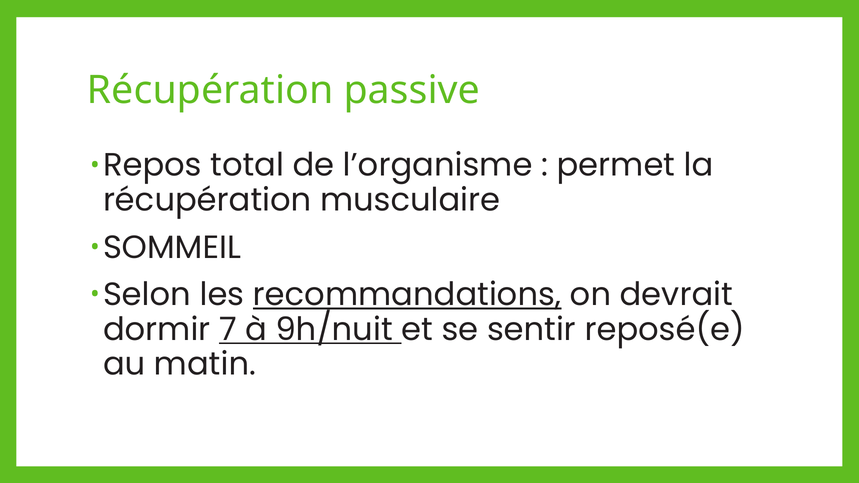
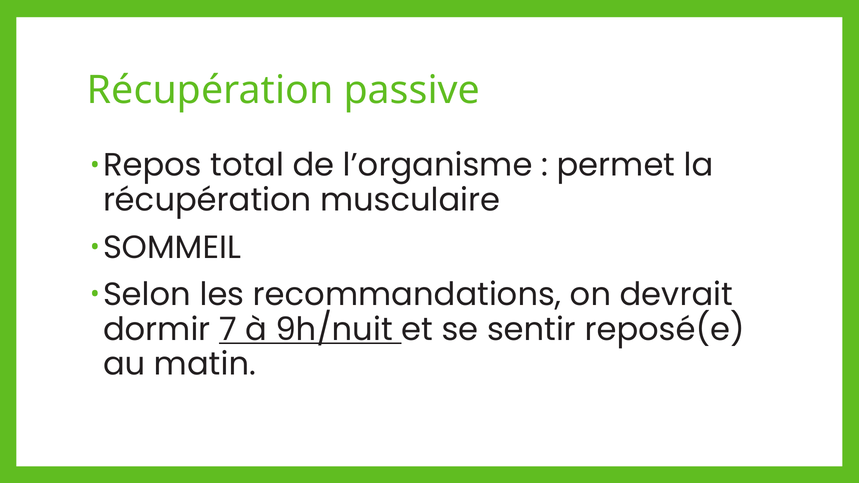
recommandations underline: present -> none
